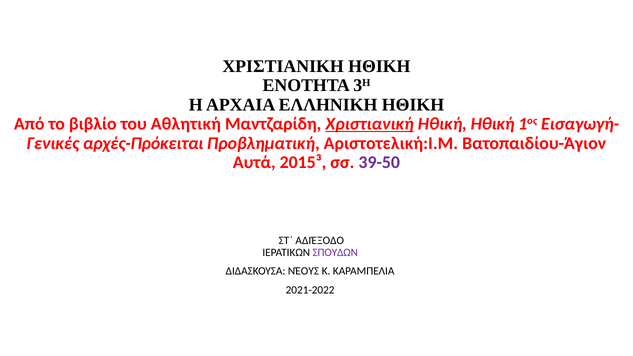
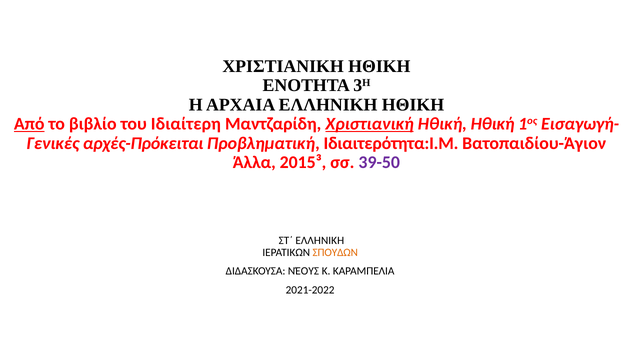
Από underline: none -> present
Αθλητική: Αθλητική -> Ιδιαίτερη
Αριστοτελική:Ι.Μ: Αριστοτελική:Ι.Μ -> Ιδιαιτερότητα:Ι.Μ
Αυτά: Αυτά -> Άλλα
ΣΤ΄ ΑΔΙΈΞΟΔΟ: ΑΔΙΈΞΟΔΟ -> ΕΛΛΗΝΙΚΗ
ΣΠΟΥΔΩΝ colour: purple -> orange
